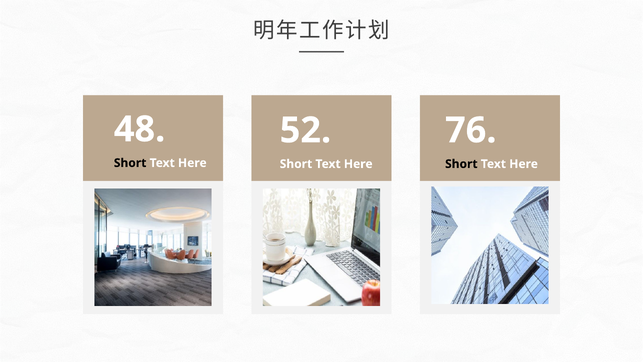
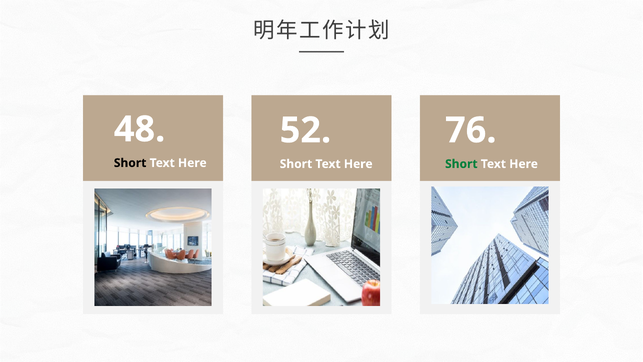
Short at (461, 164) colour: black -> green
